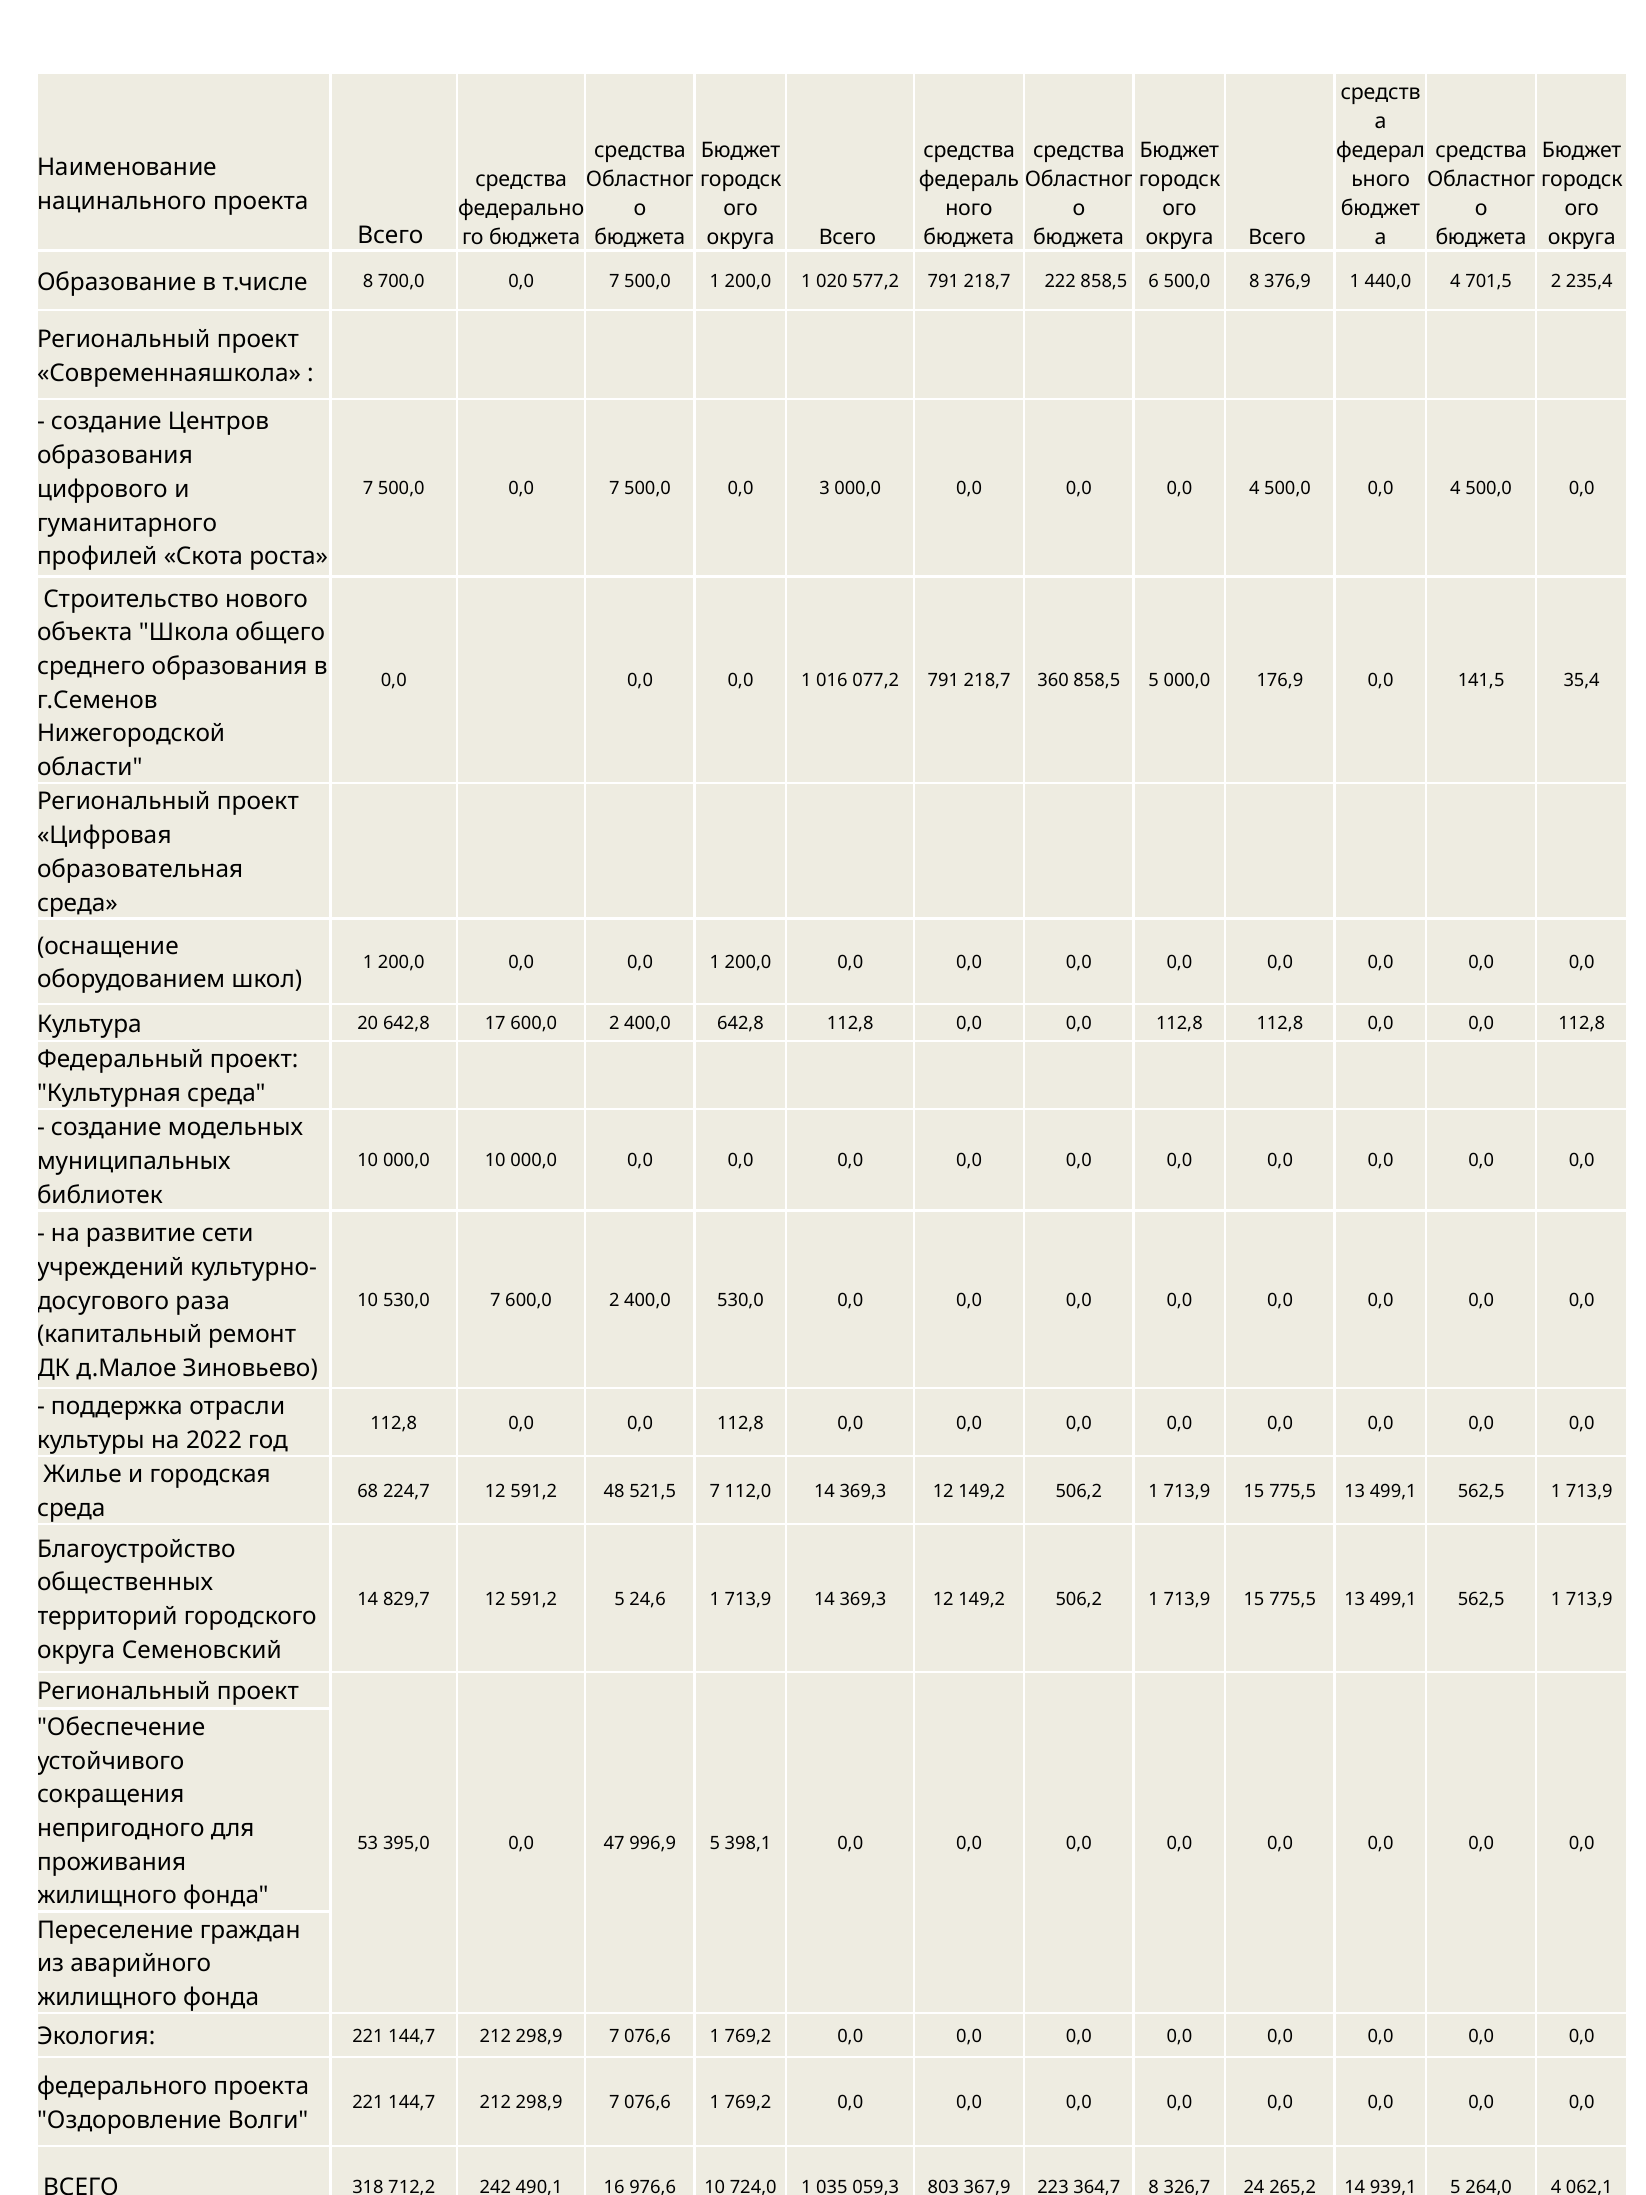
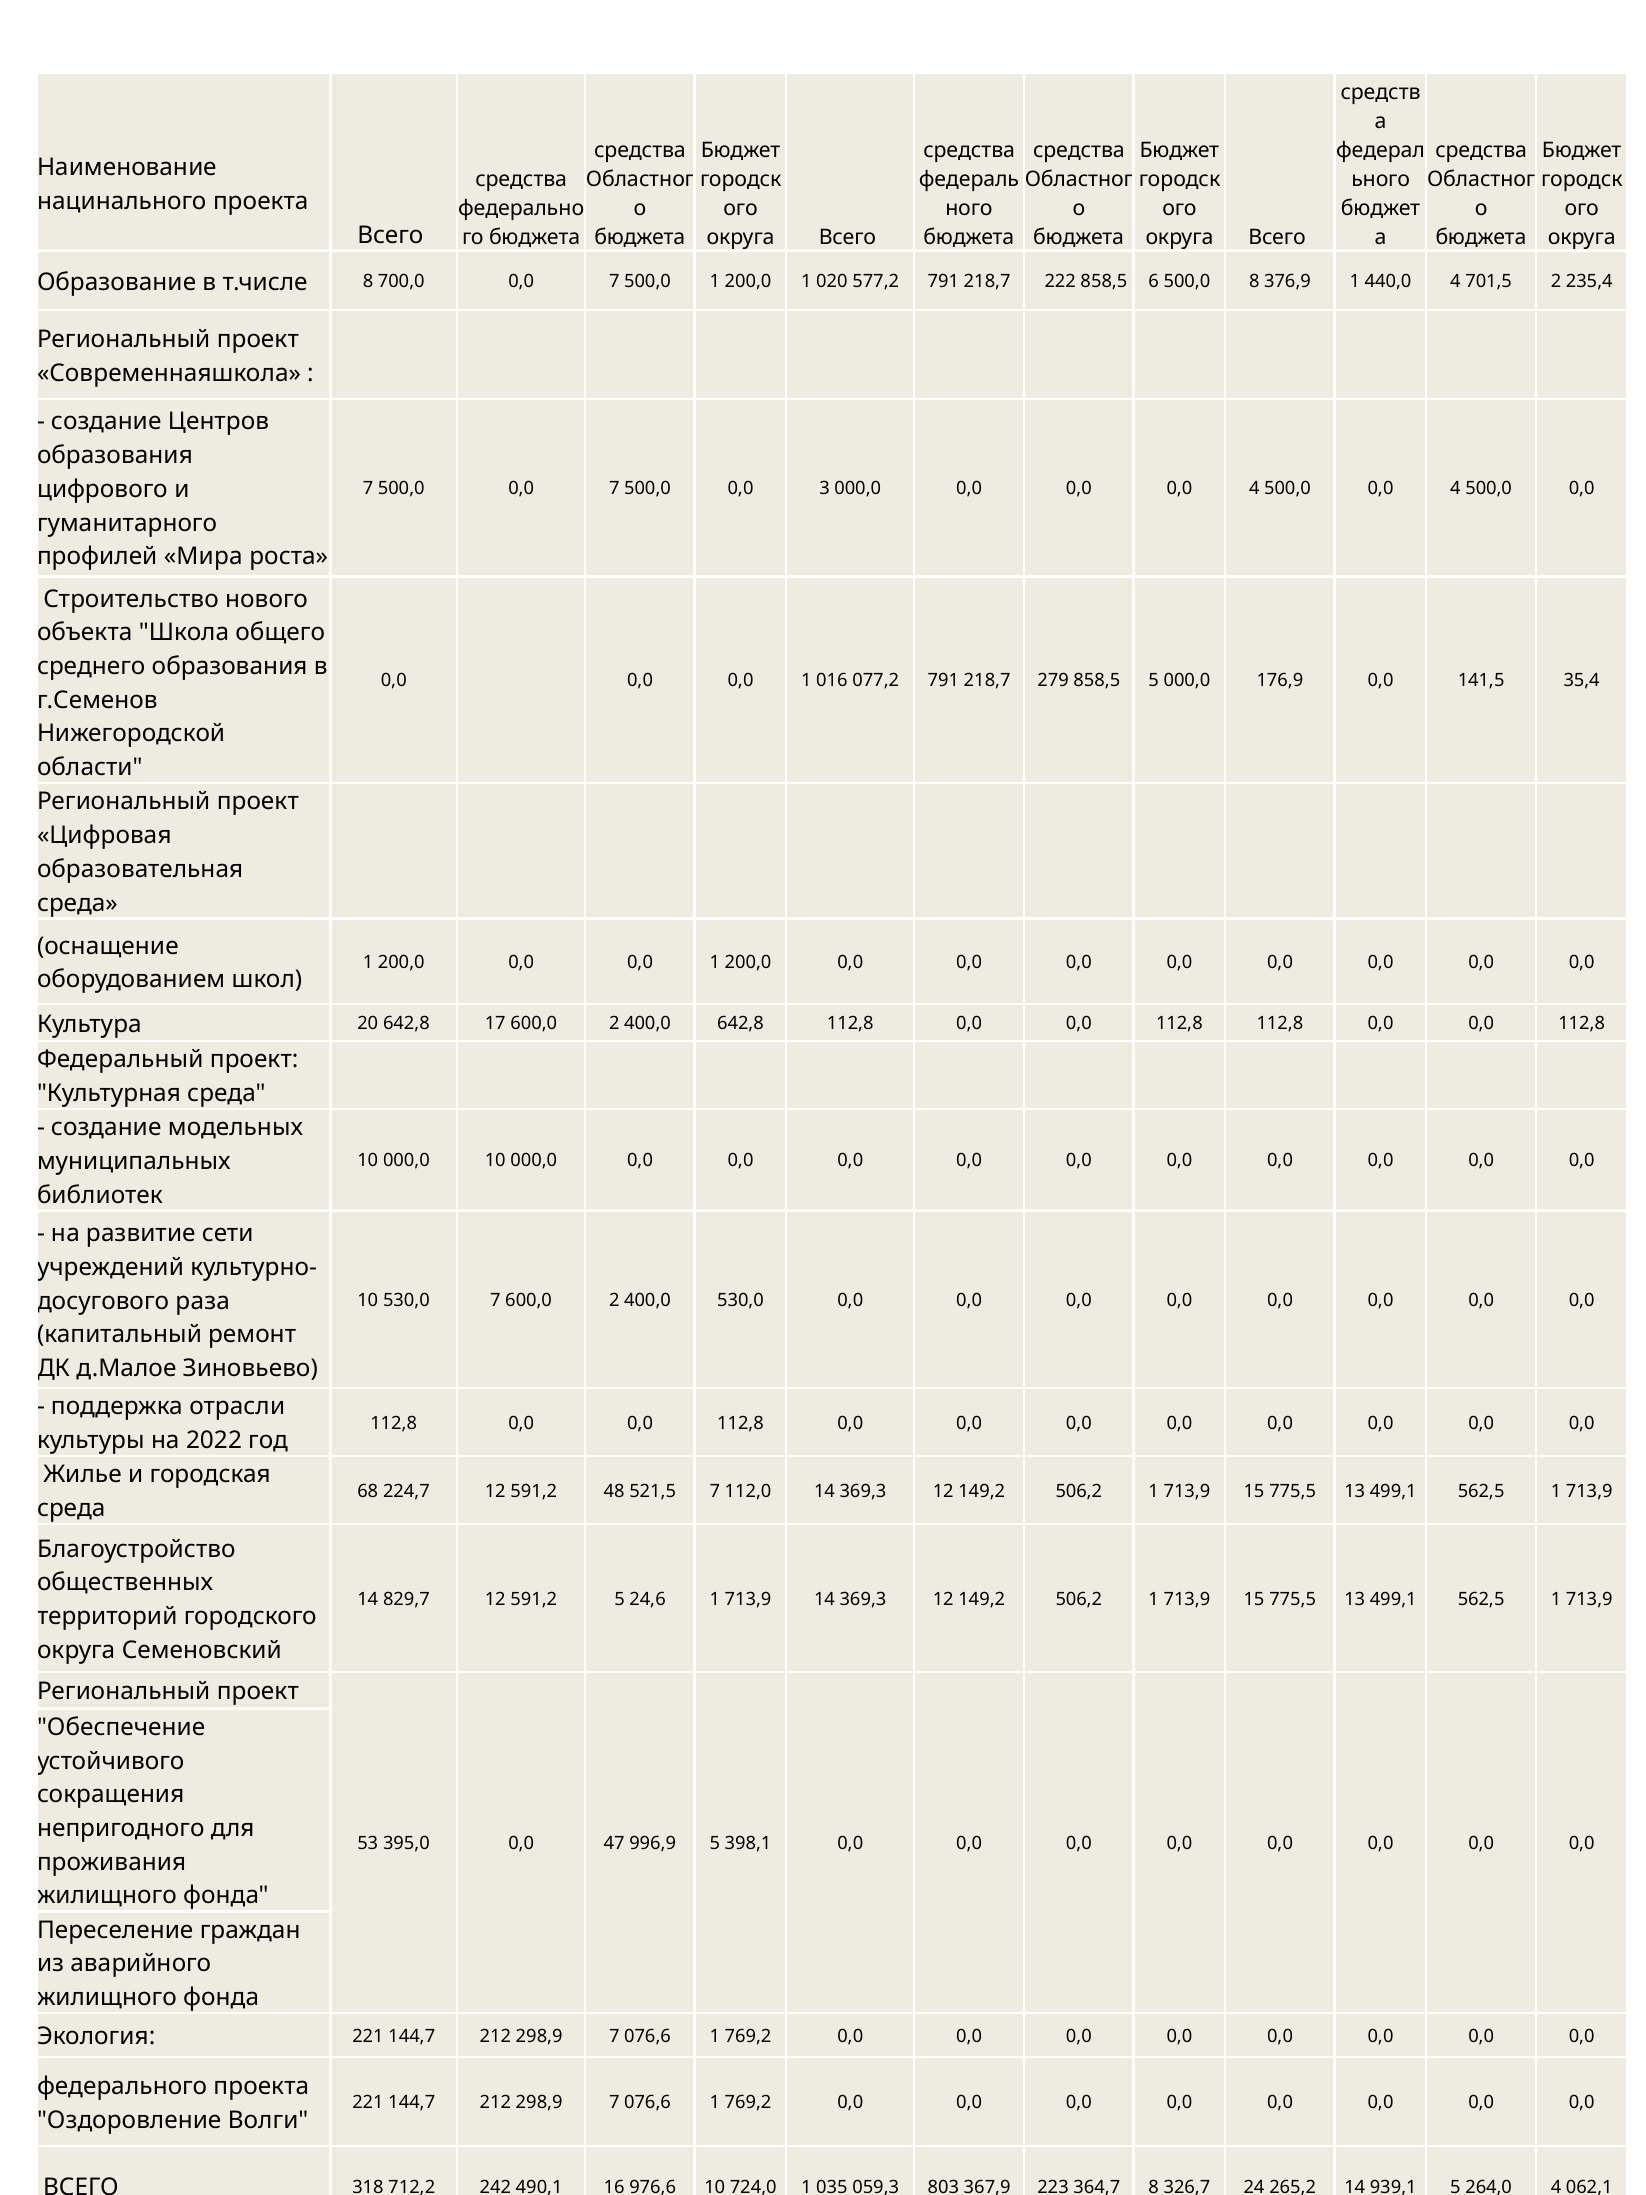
Скота: Скота -> Мира
360: 360 -> 279
